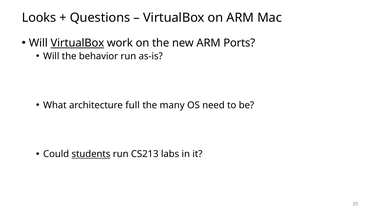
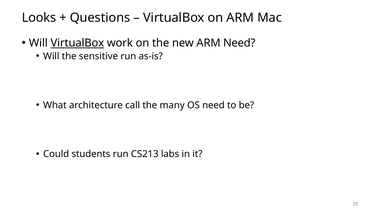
ARM Ports: Ports -> Need
behavior: behavior -> sensitive
full: full -> call
students underline: present -> none
